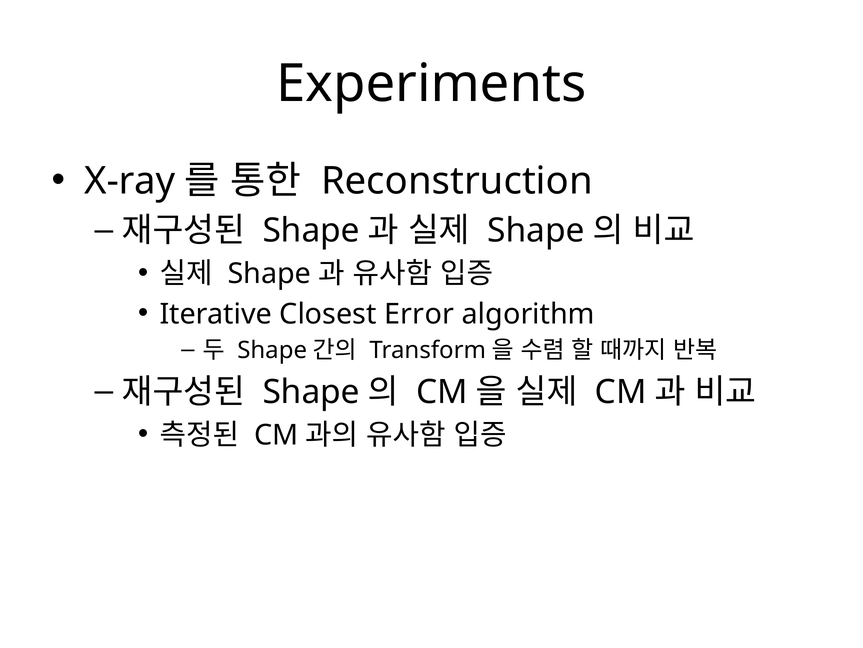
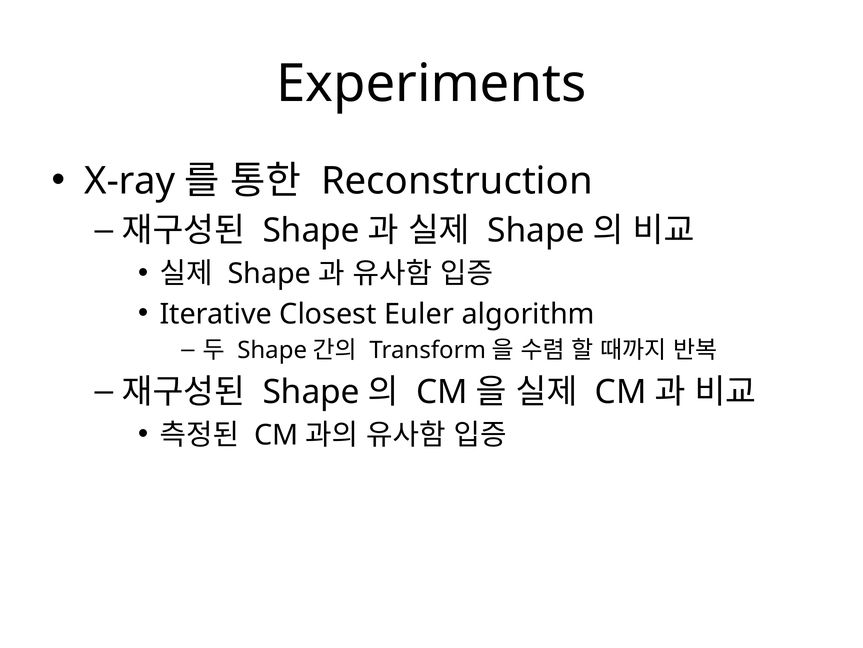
Error: Error -> Euler
